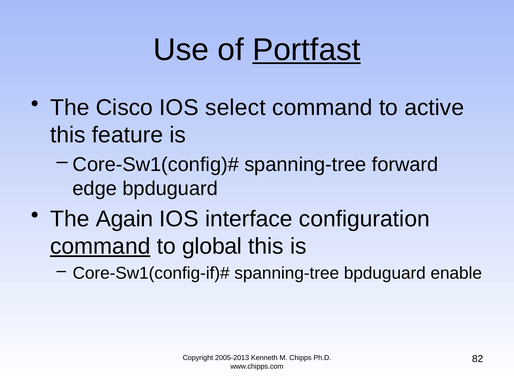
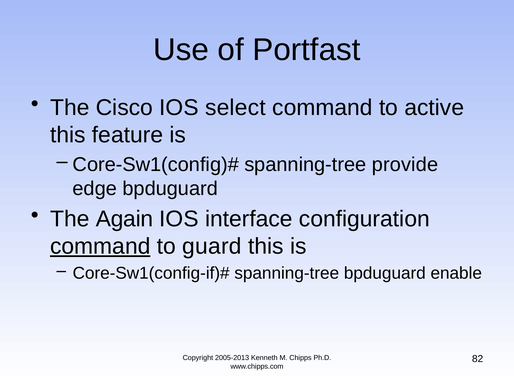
Portfast underline: present -> none
forward: forward -> provide
global: global -> guard
